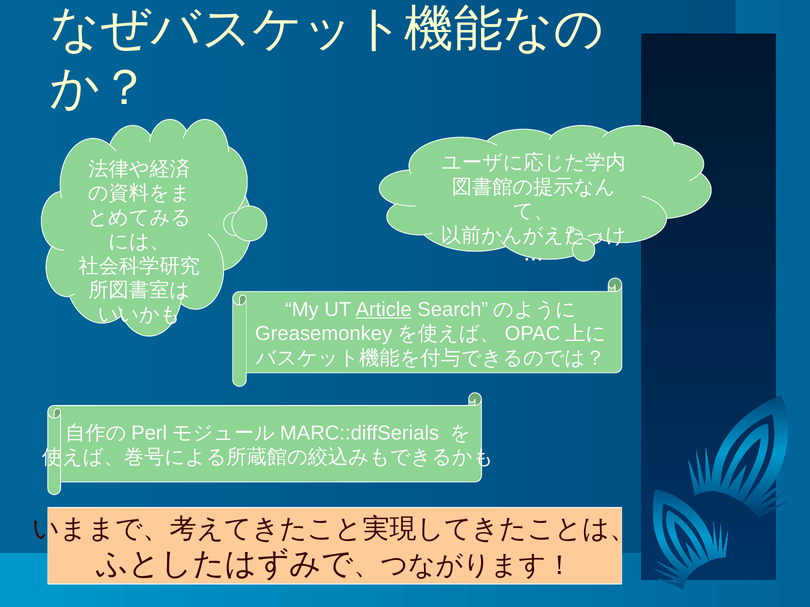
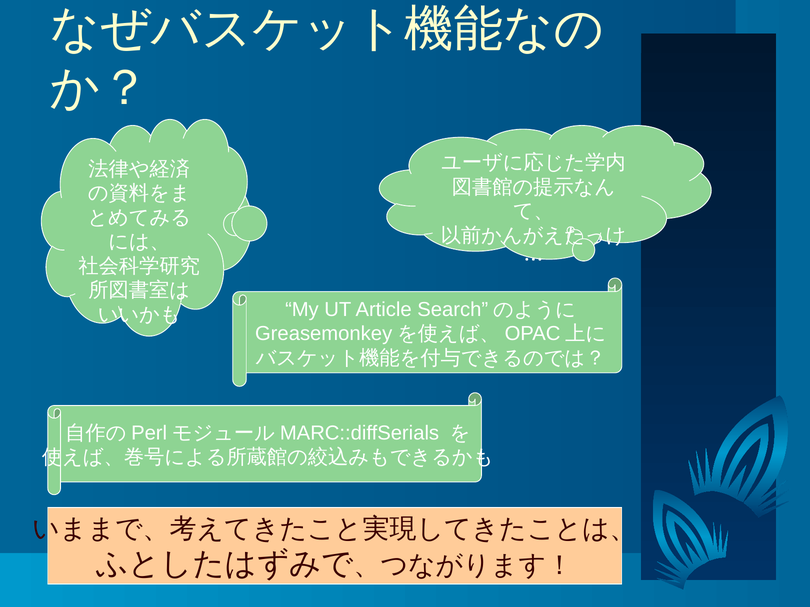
Article underline: present -> none
